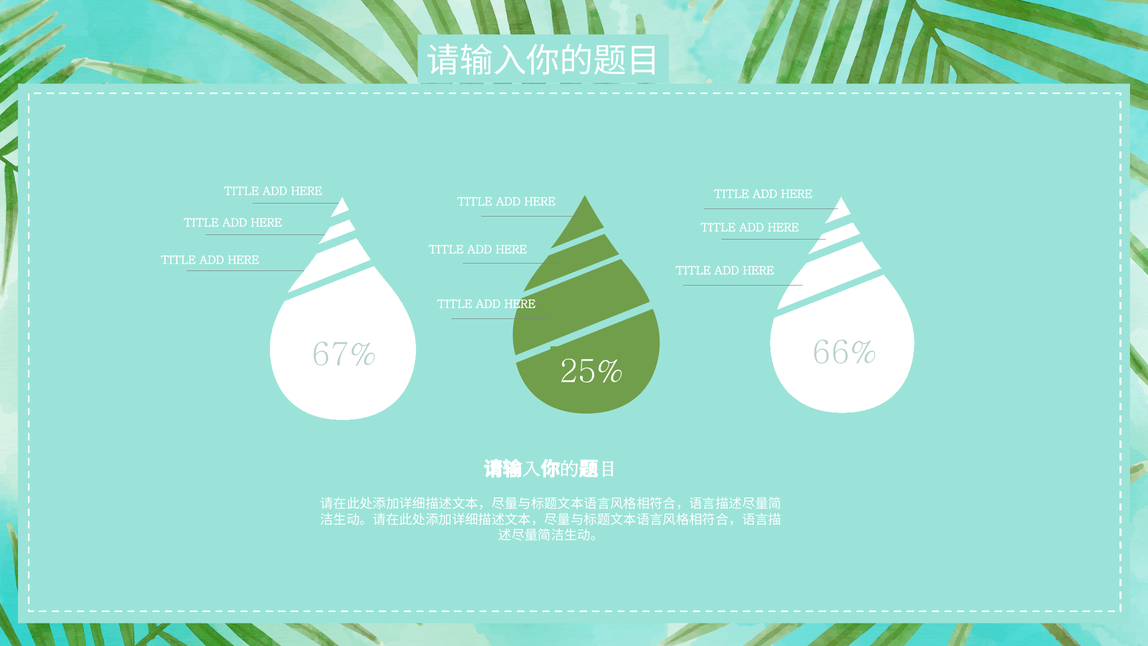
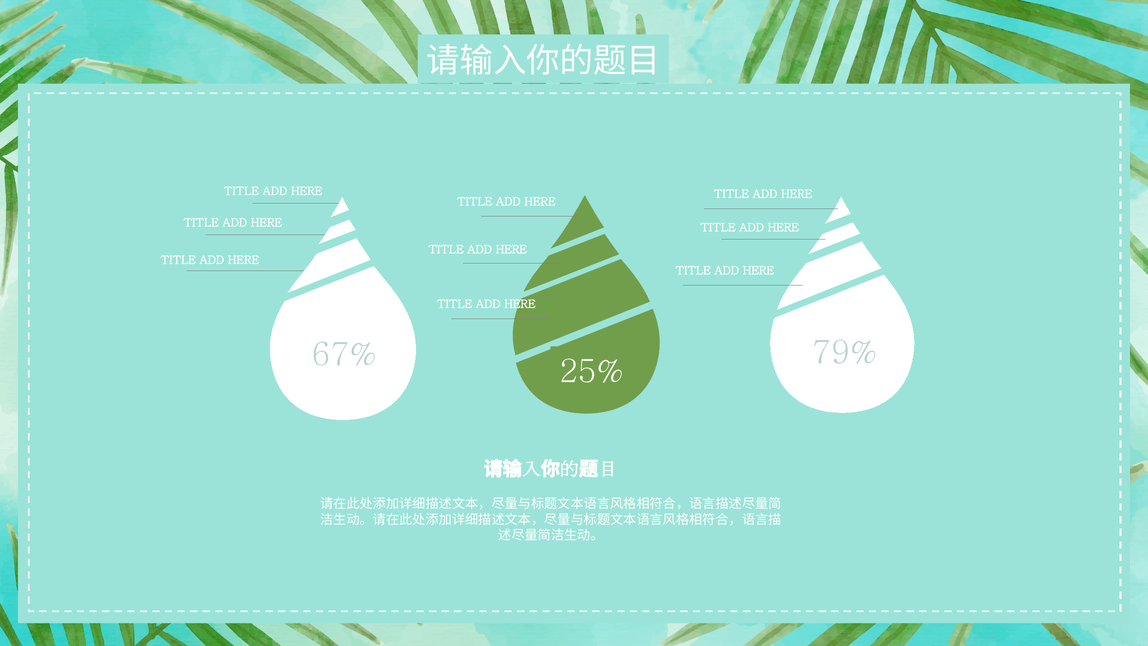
66%: 66% -> 79%
